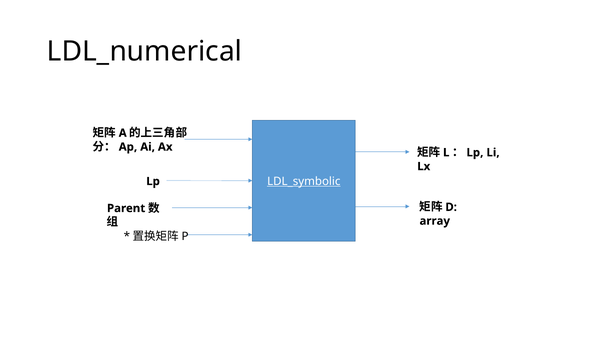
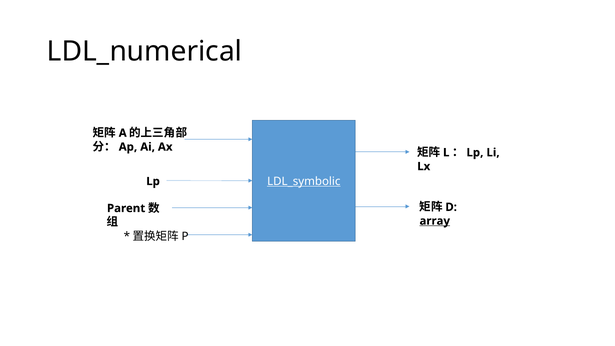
array underline: none -> present
